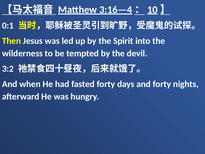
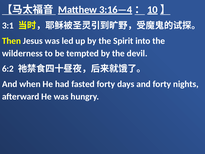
0:1: 0:1 -> 3:1
3:2: 3:2 -> 6:2
